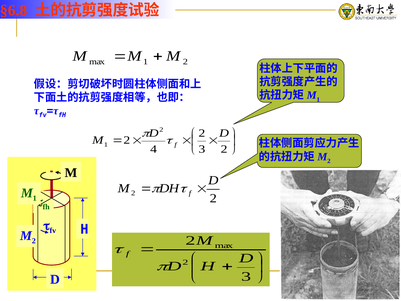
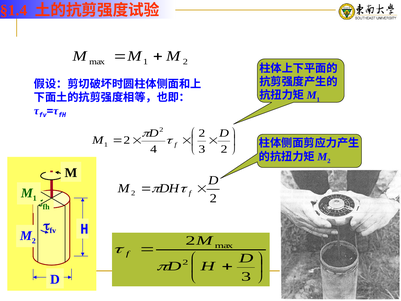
§6.8: §6.8 -> §1.4
